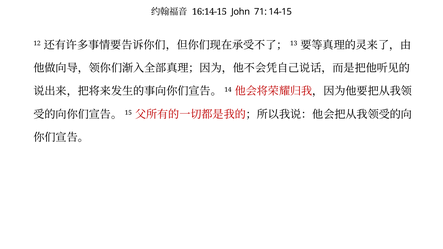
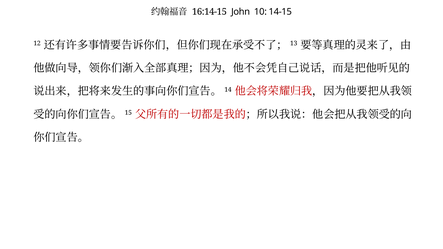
71: 71 -> 10
